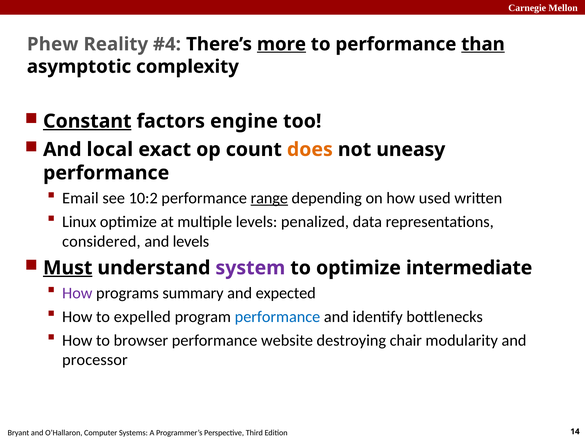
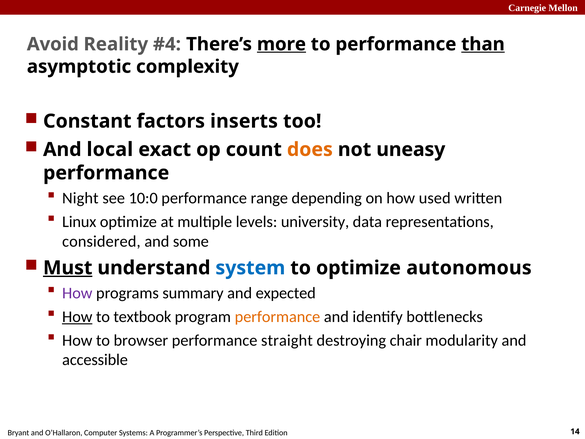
Phew: Phew -> Avoid
Constant underline: present -> none
engine: engine -> inserts
Email: Email -> Night
10:2: 10:2 -> 10:0
range underline: present -> none
penalized: penalized -> university
and levels: levels -> some
system colour: purple -> blue
intermediate: intermediate -> autonomous
How at (77, 317) underline: none -> present
expelled: expelled -> textbook
performance at (277, 317) colour: blue -> orange
website: website -> straight
processor: processor -> accessible
